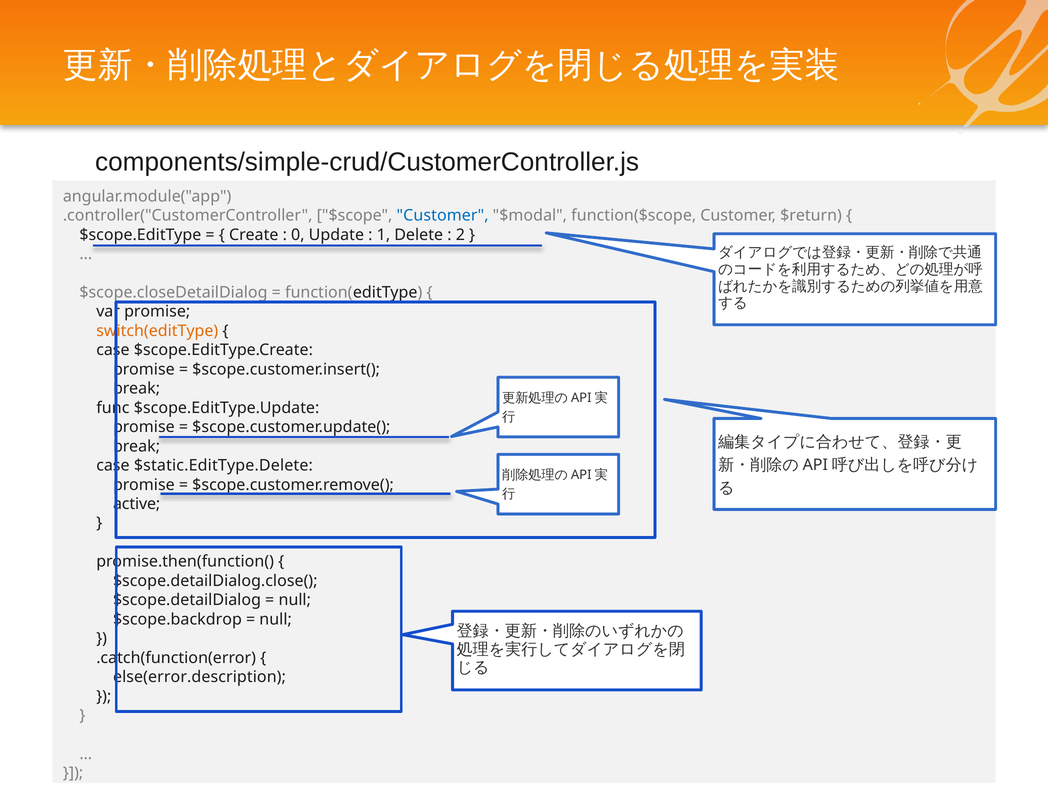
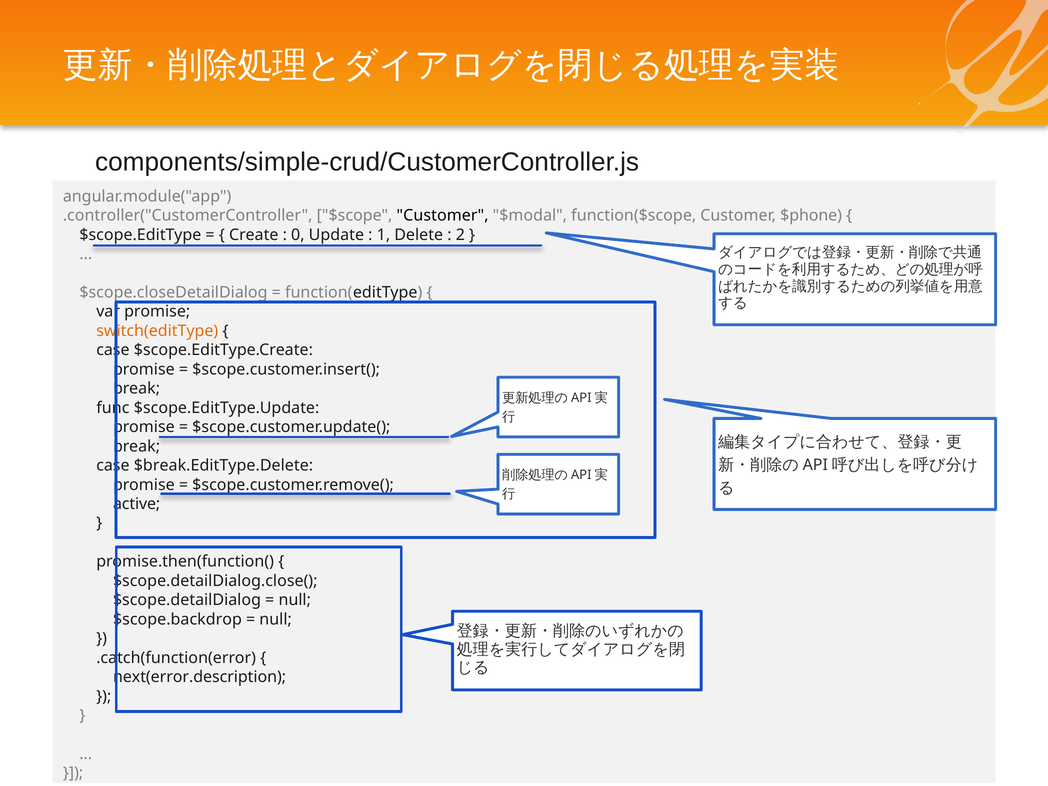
Customer at (443, 216) colour: blue -> black
$return: $return -> $phone
$static.EditType.Delete: $static.EditType.Delete -> $break.EditType.Delete
else(error.description: else(error.description -> next(error.description
